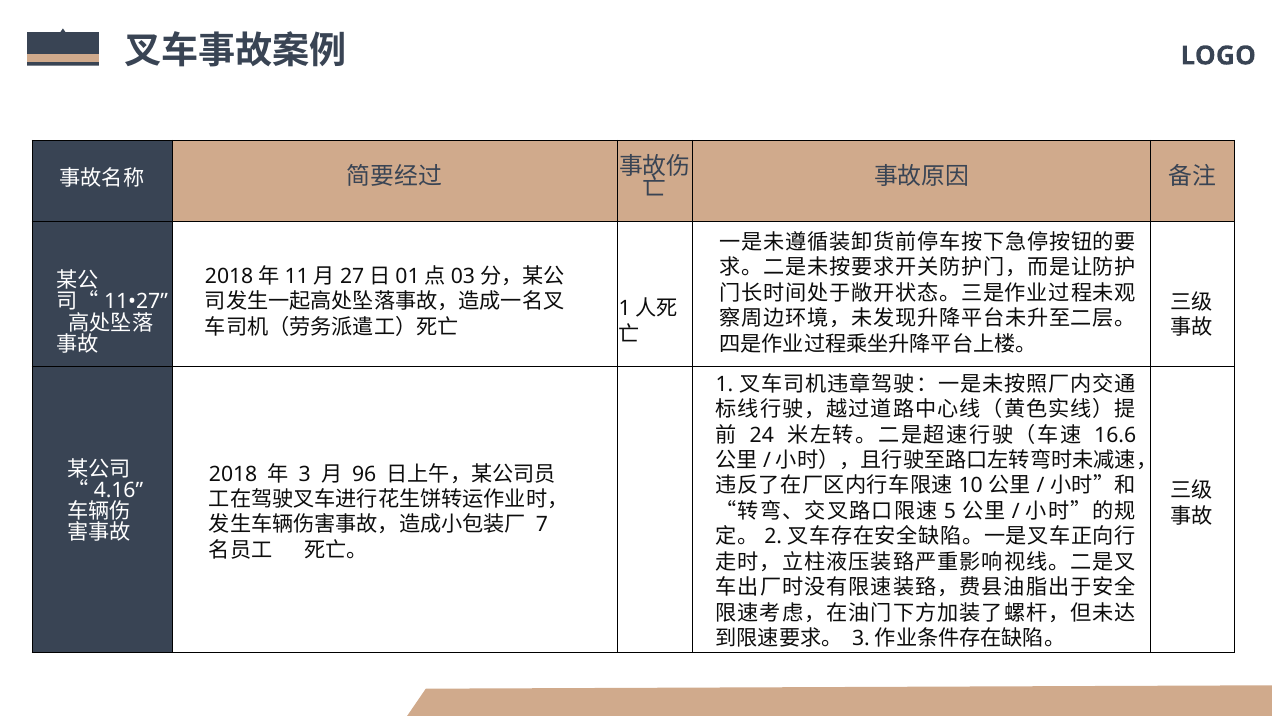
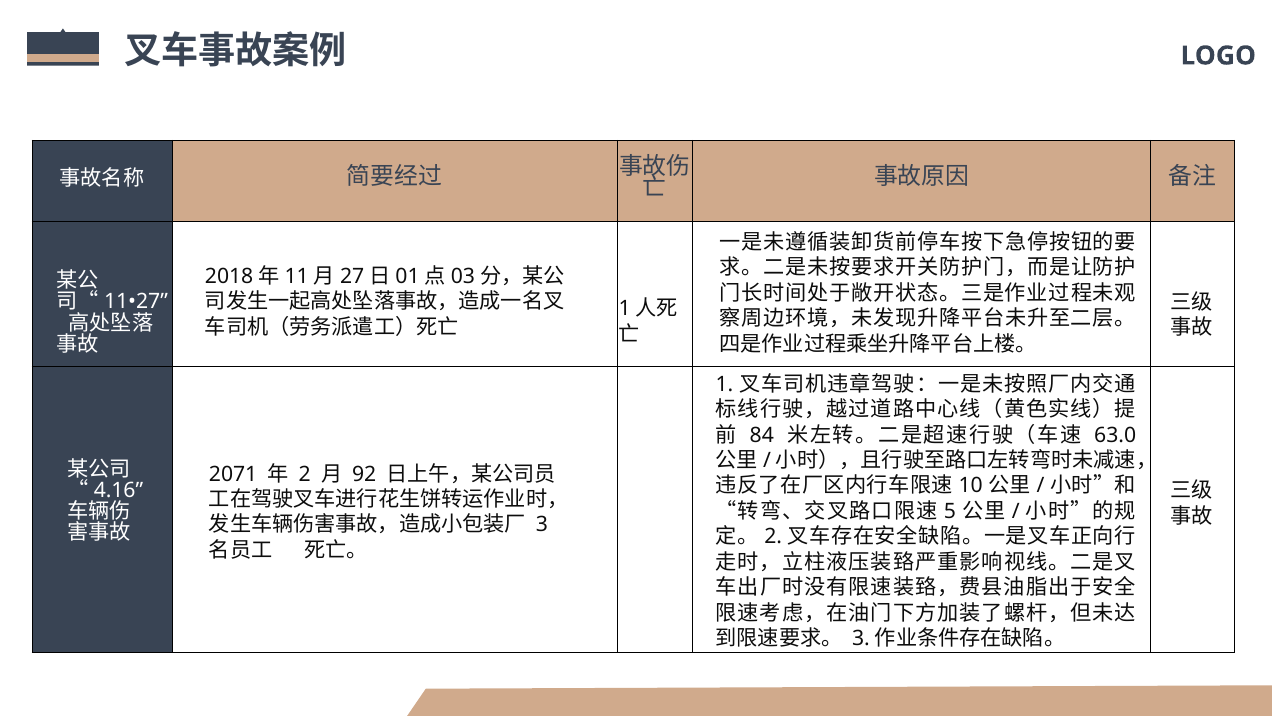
24: 24 -> 84
16.6: 16.6 -> 63.0
2018: 2018 -> 2071
3 at (305, 474): 3 -> 2
96: 96 -> 92
7: 7 -> 3
